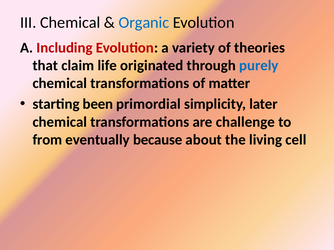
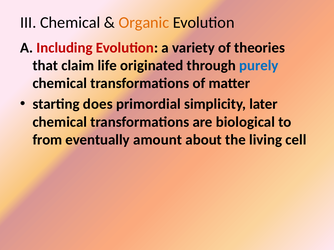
Organic colour: blue -> orange
been: been -> does
challenge: challenge -> biological
because: because -> amount
